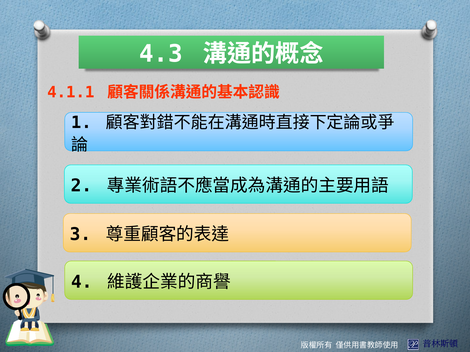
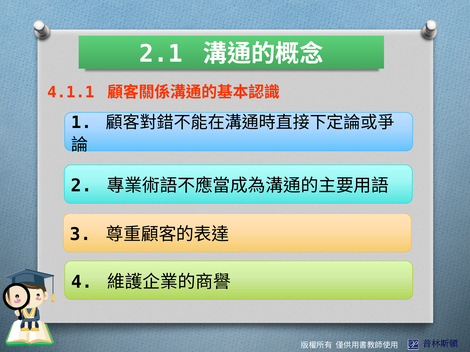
4.3: 4.3 -> 2.1
